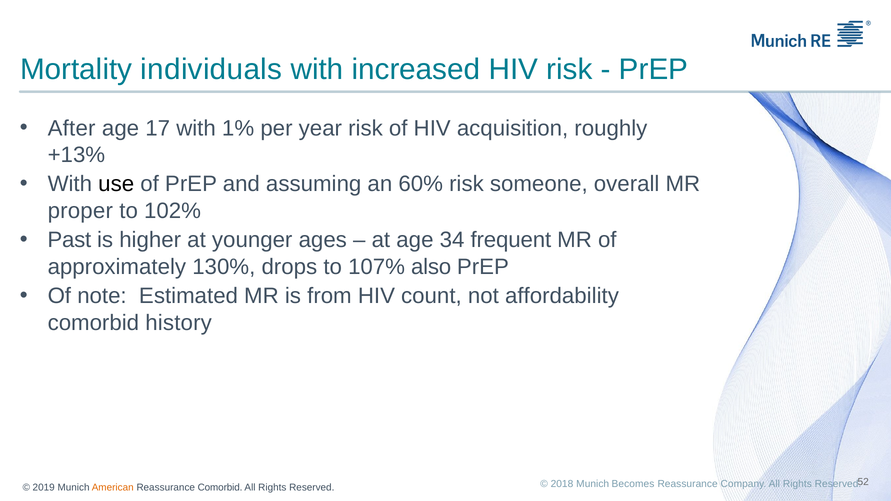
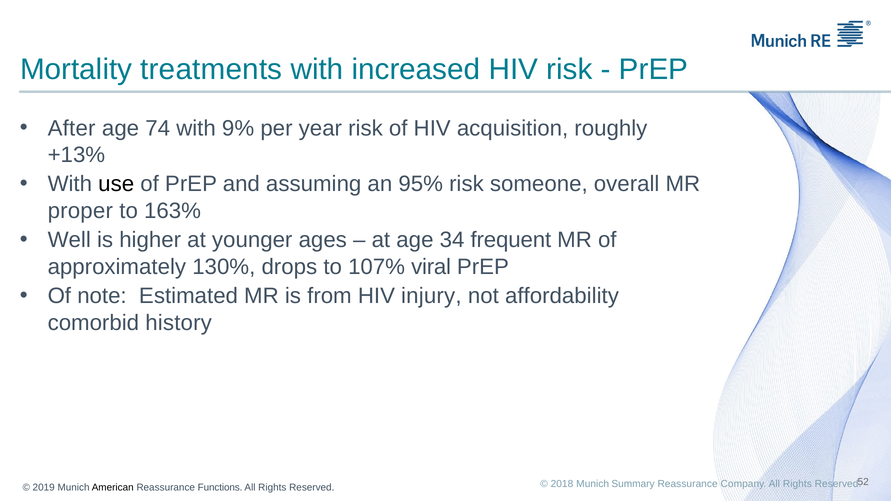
individuals: individuals -> treatments
17: 17 -> 74
1%: 1% -> 9%
60%: 60% -> 95%
102%: 102% -> 163%
Past: Past -> Well
also: also -> viral
count: count -> injury
Becomes: Becomes -> Summary
American colour: orange -> black
Reassurance Comorbid: Comorbid -> Functions
